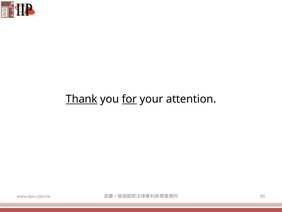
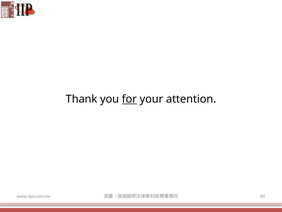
Thank underline: present -> none
